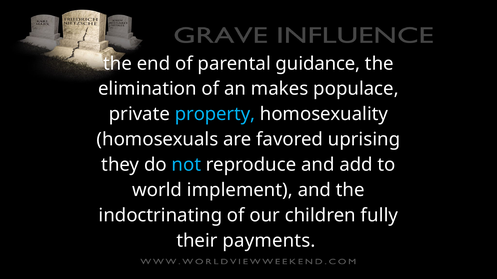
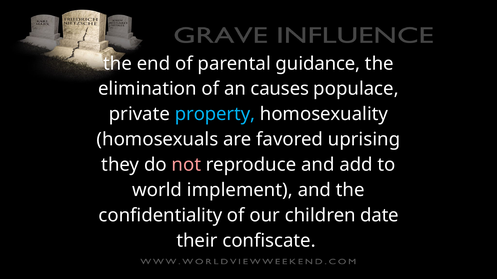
makes: makes -> causes
not colour: light blue -> pink
indoctrinating: indoctrinating -> confidentiality
fully: fully -> date
payments: payments -> confiscate
